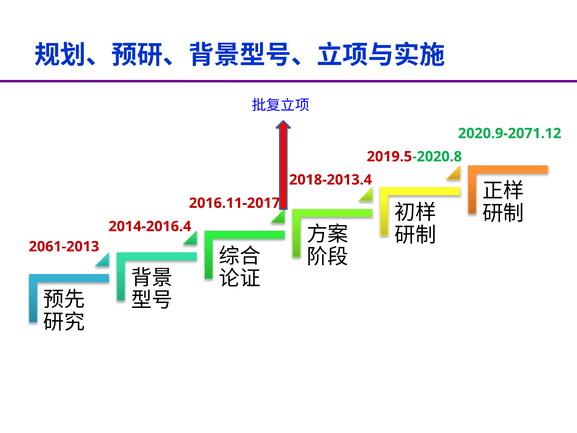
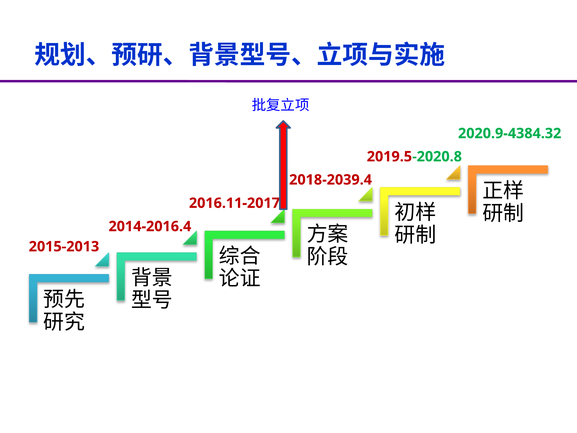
2020.9-2071.12: 2020.9-2071.12 -> 2020.9-4384.32
2018-2013.4: 2018-2013.4 -> 2018-2039.4
2061-2013: 2061-2013 -> 2015-2013
